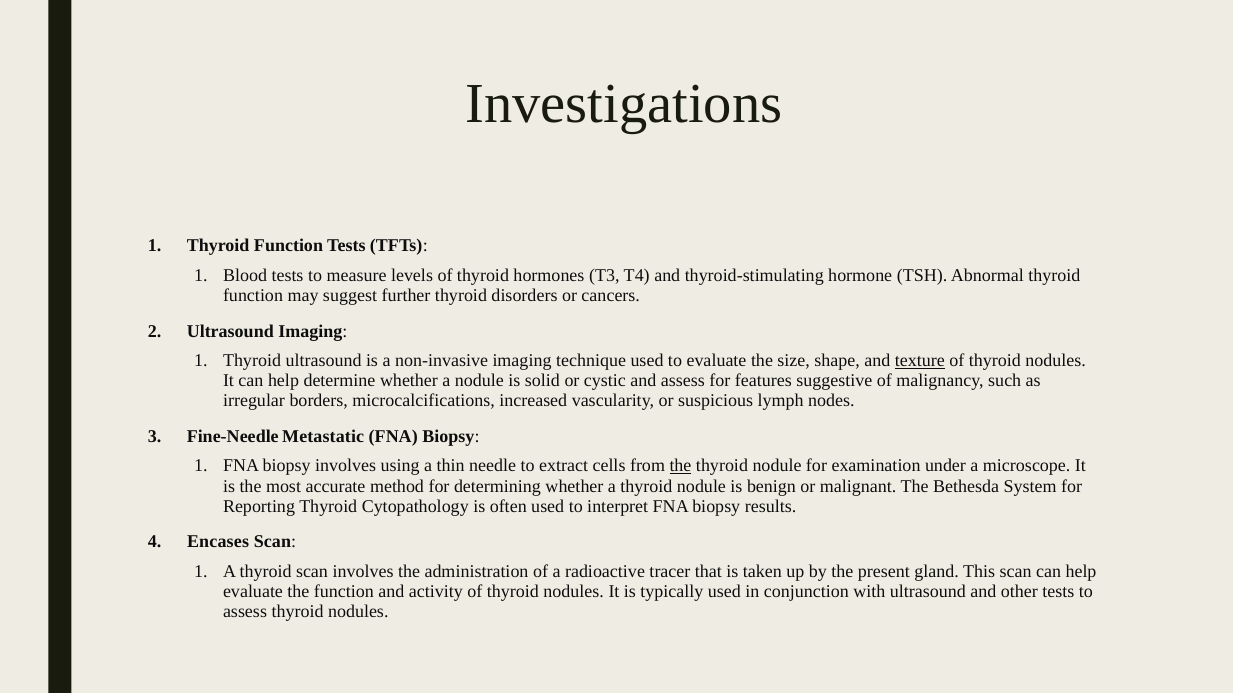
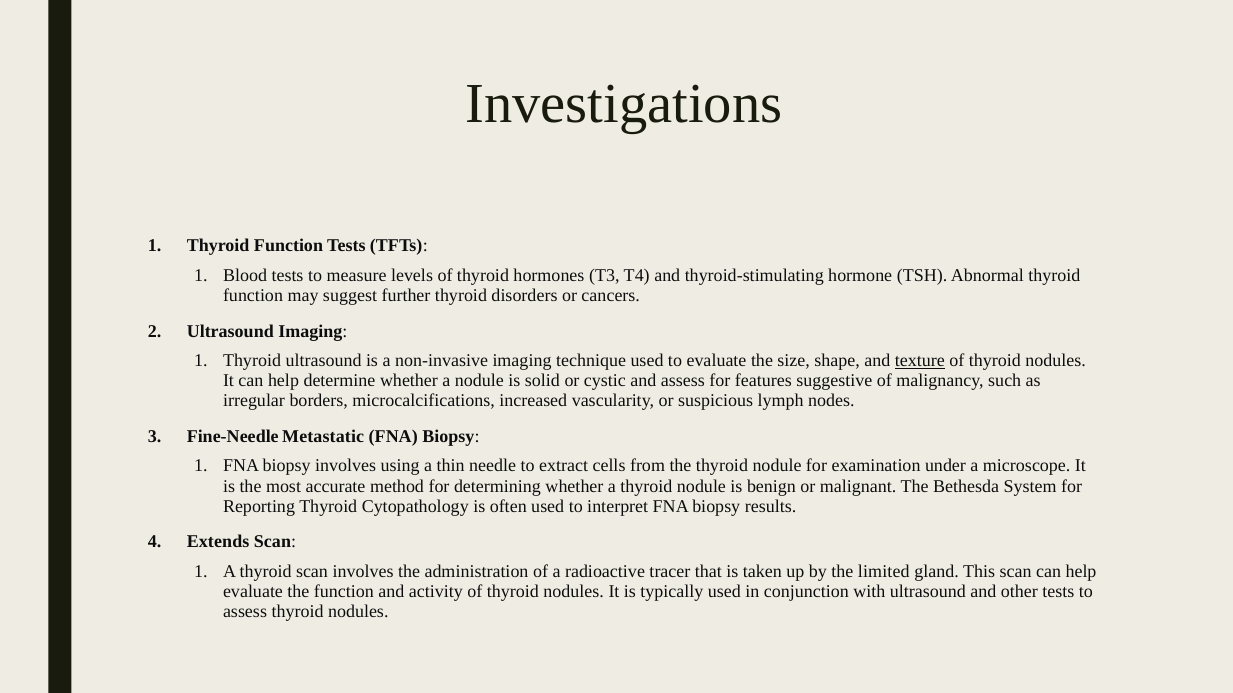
the at (680, 466) underline: present -> none
Encases: Encases -> Extends
present: present -> limited
